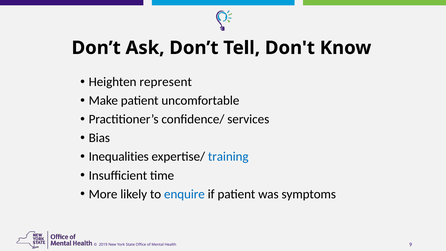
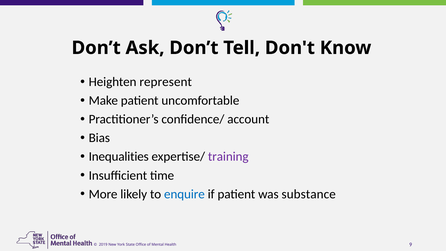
services: services -> account
training colour: blue -> purple
symptoms: symptoms -> substance
